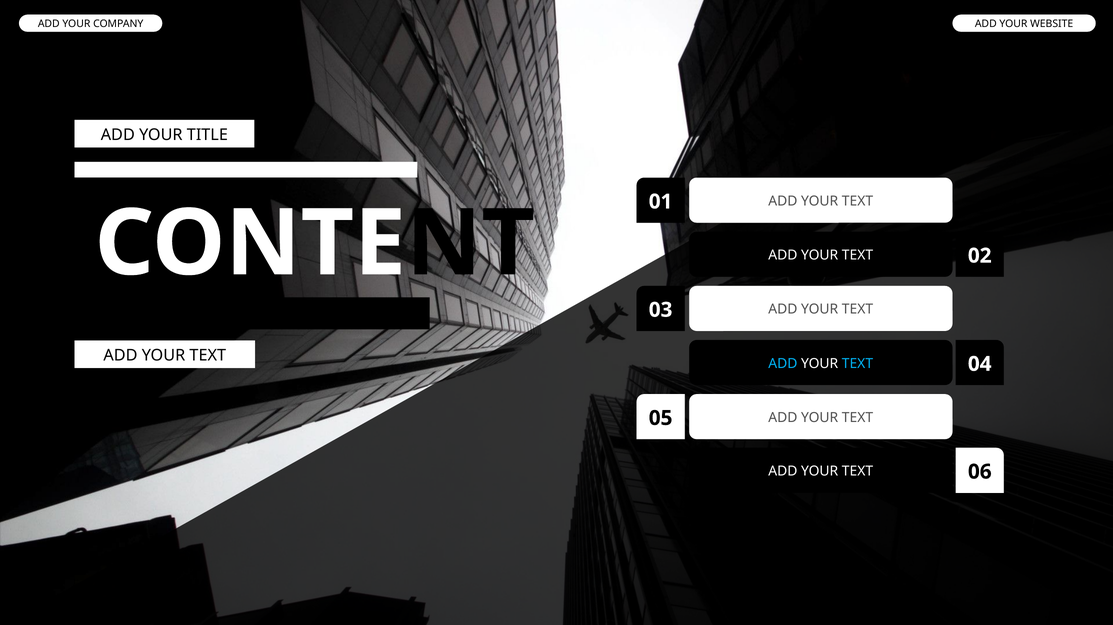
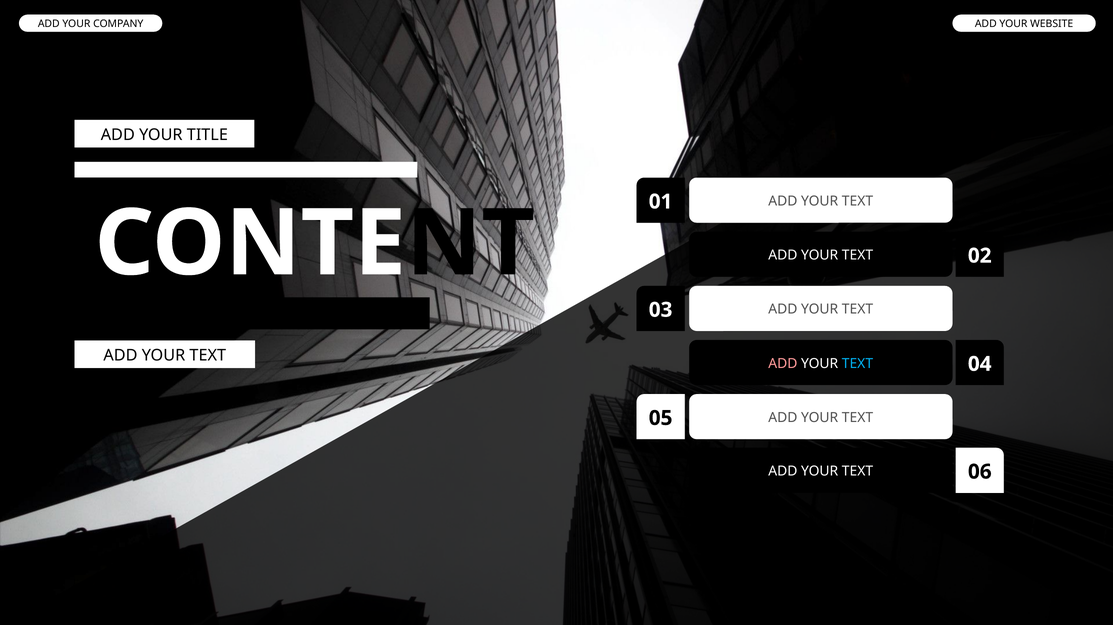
ADD at (783, 364) colour: light blue -> pink
